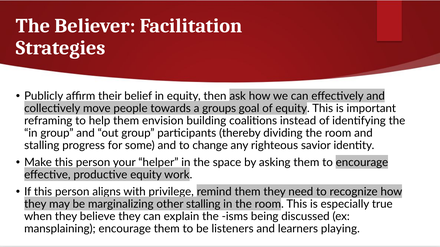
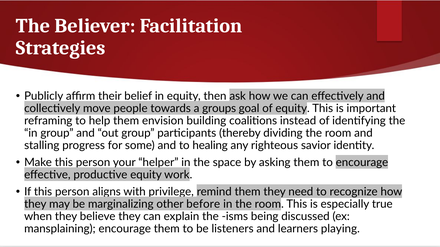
change: change -> healing
other stalling: stalling -> before
